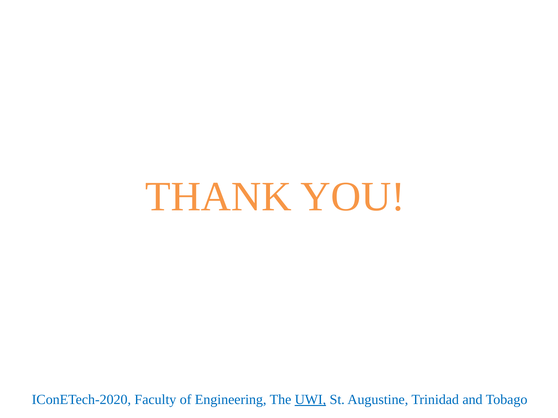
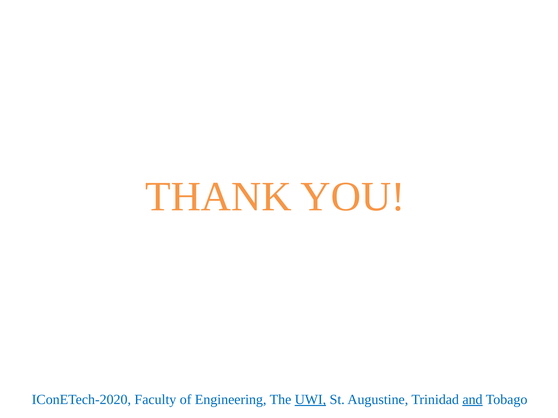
and underline: none -> present
